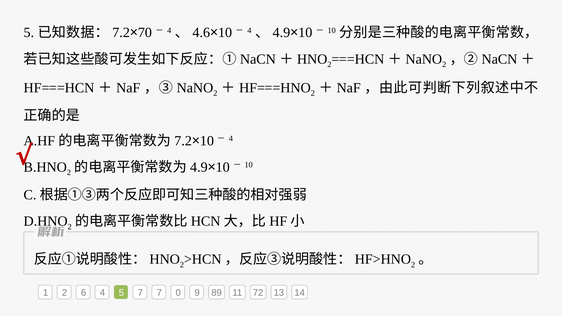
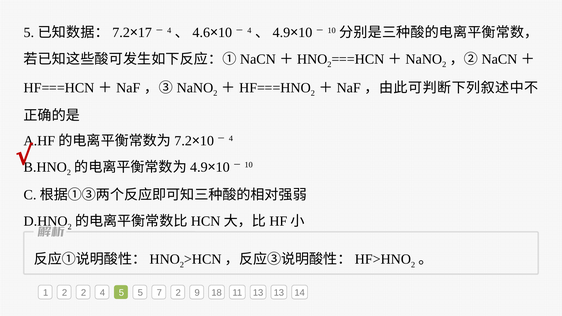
70: 70 -> 17
2 6: 6 -> 2
5 7: 7 -> 5
7 0: 0 -> 2
89: 89 -> 18
11 72: 72 -> 13
